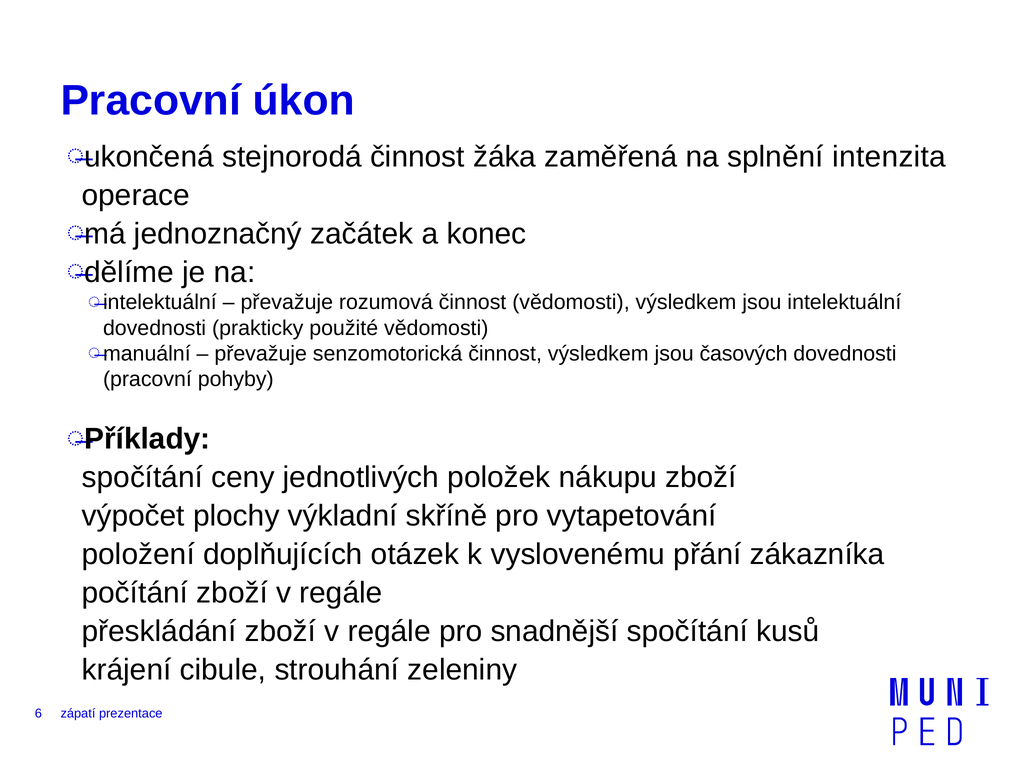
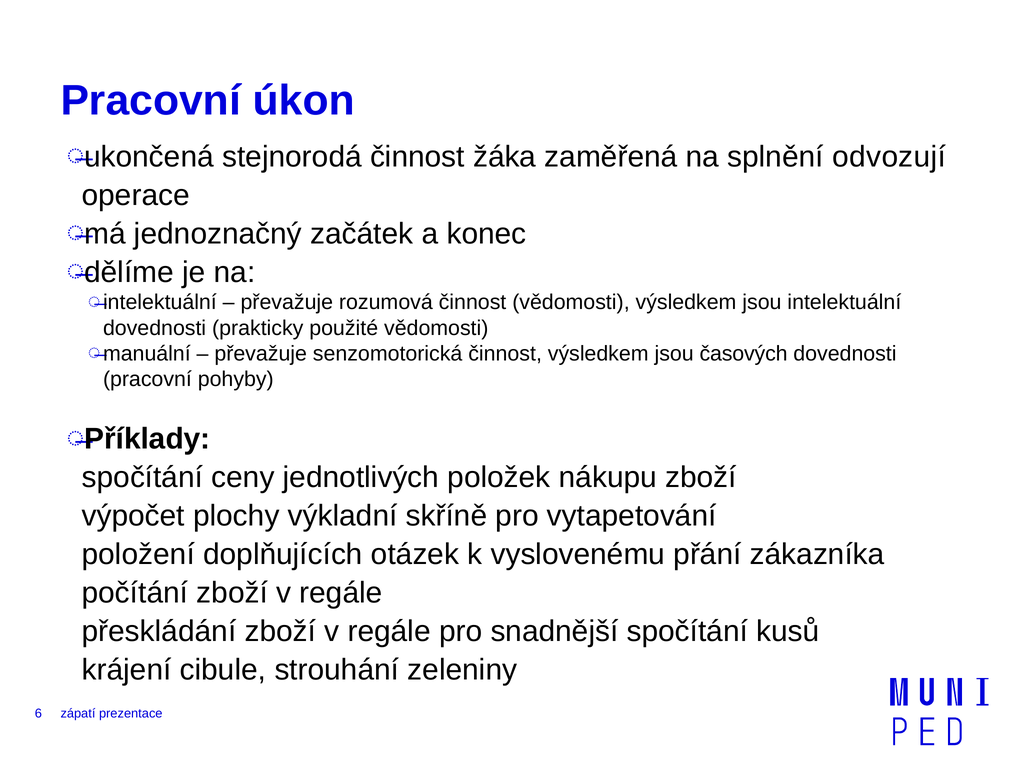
intenzita: intenzita -> odvozují
